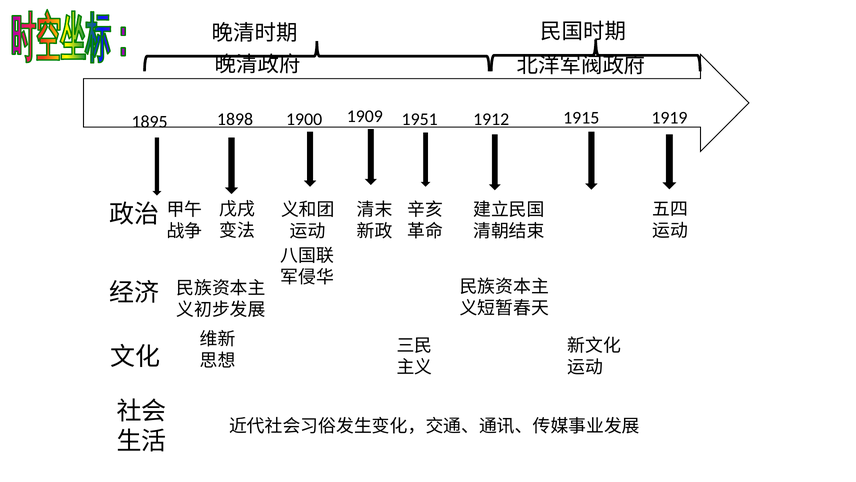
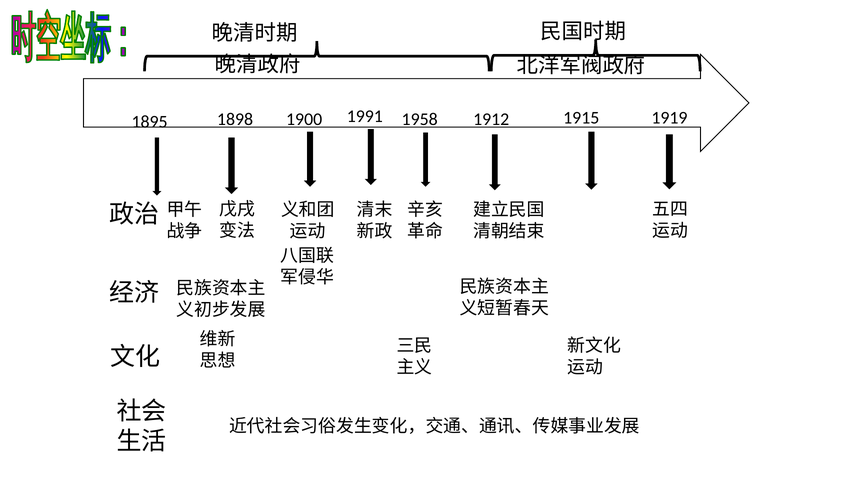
1909: 1909 -> 1991
1951: 1951 -> 1958
